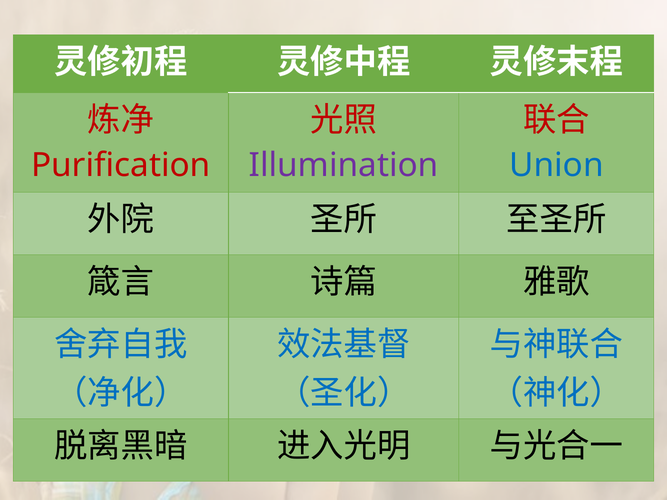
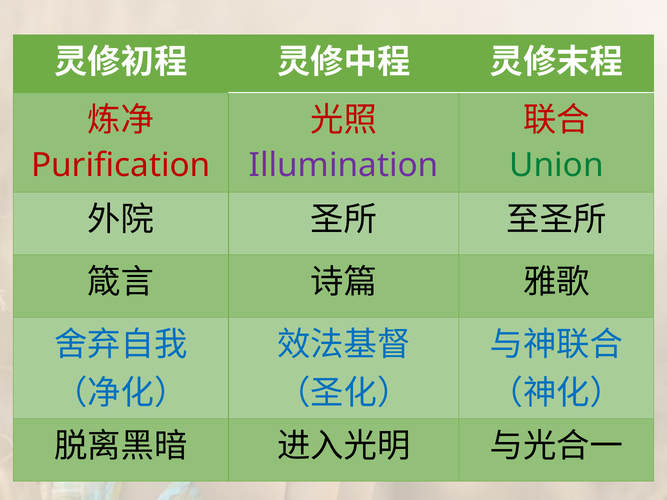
Union colour: blue -> green
